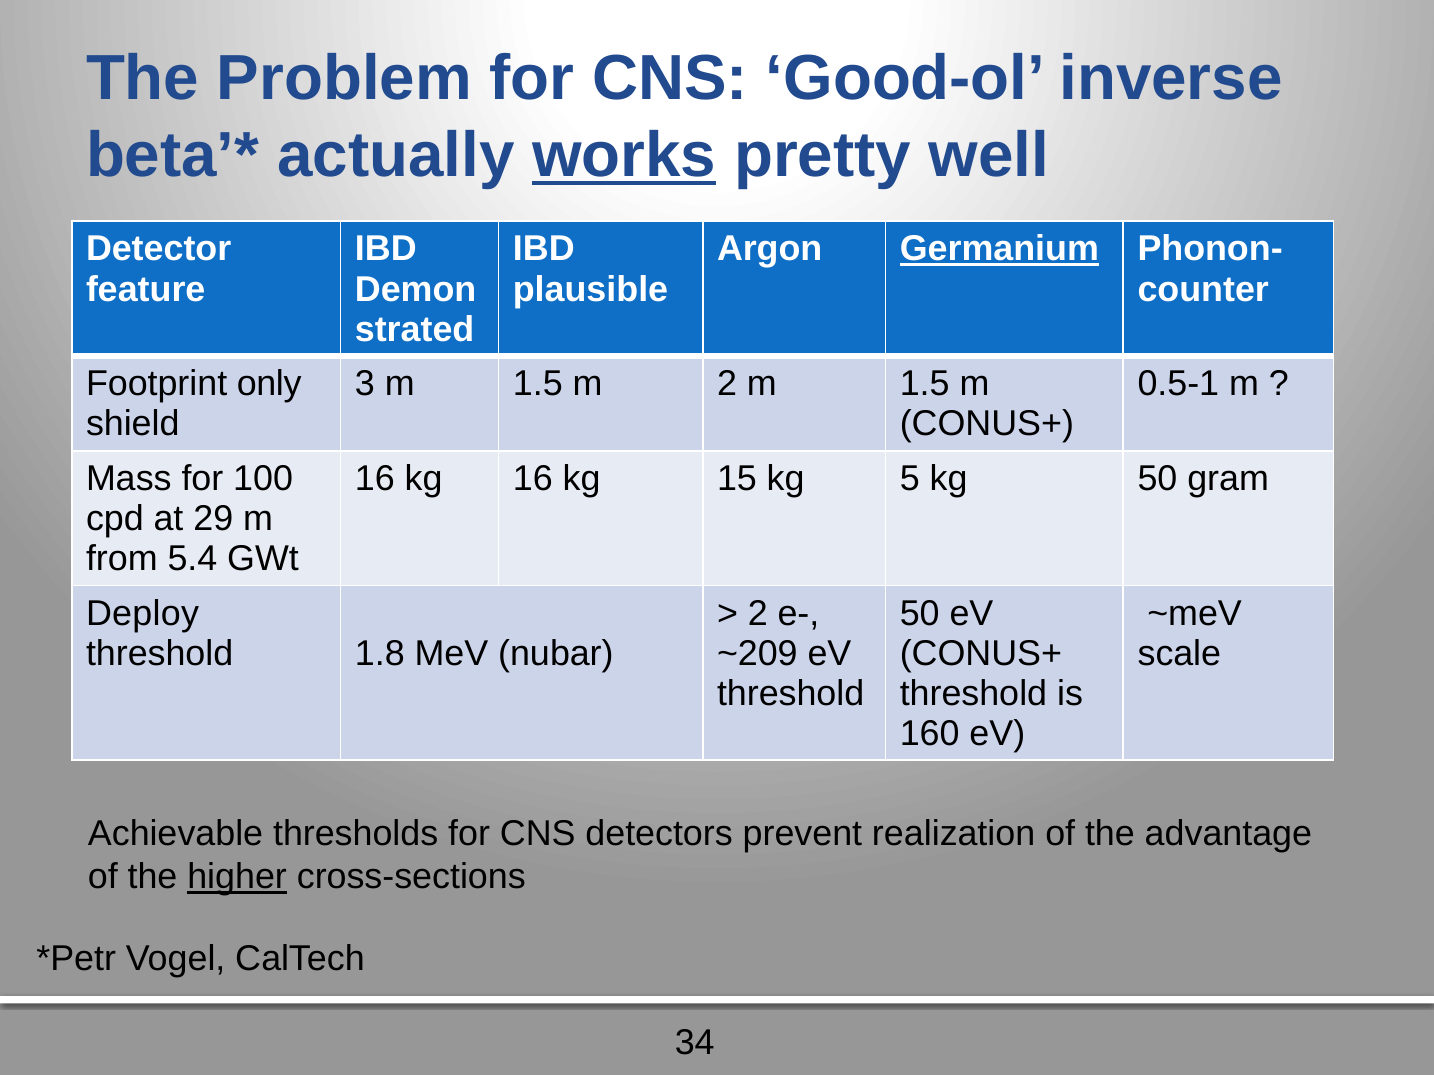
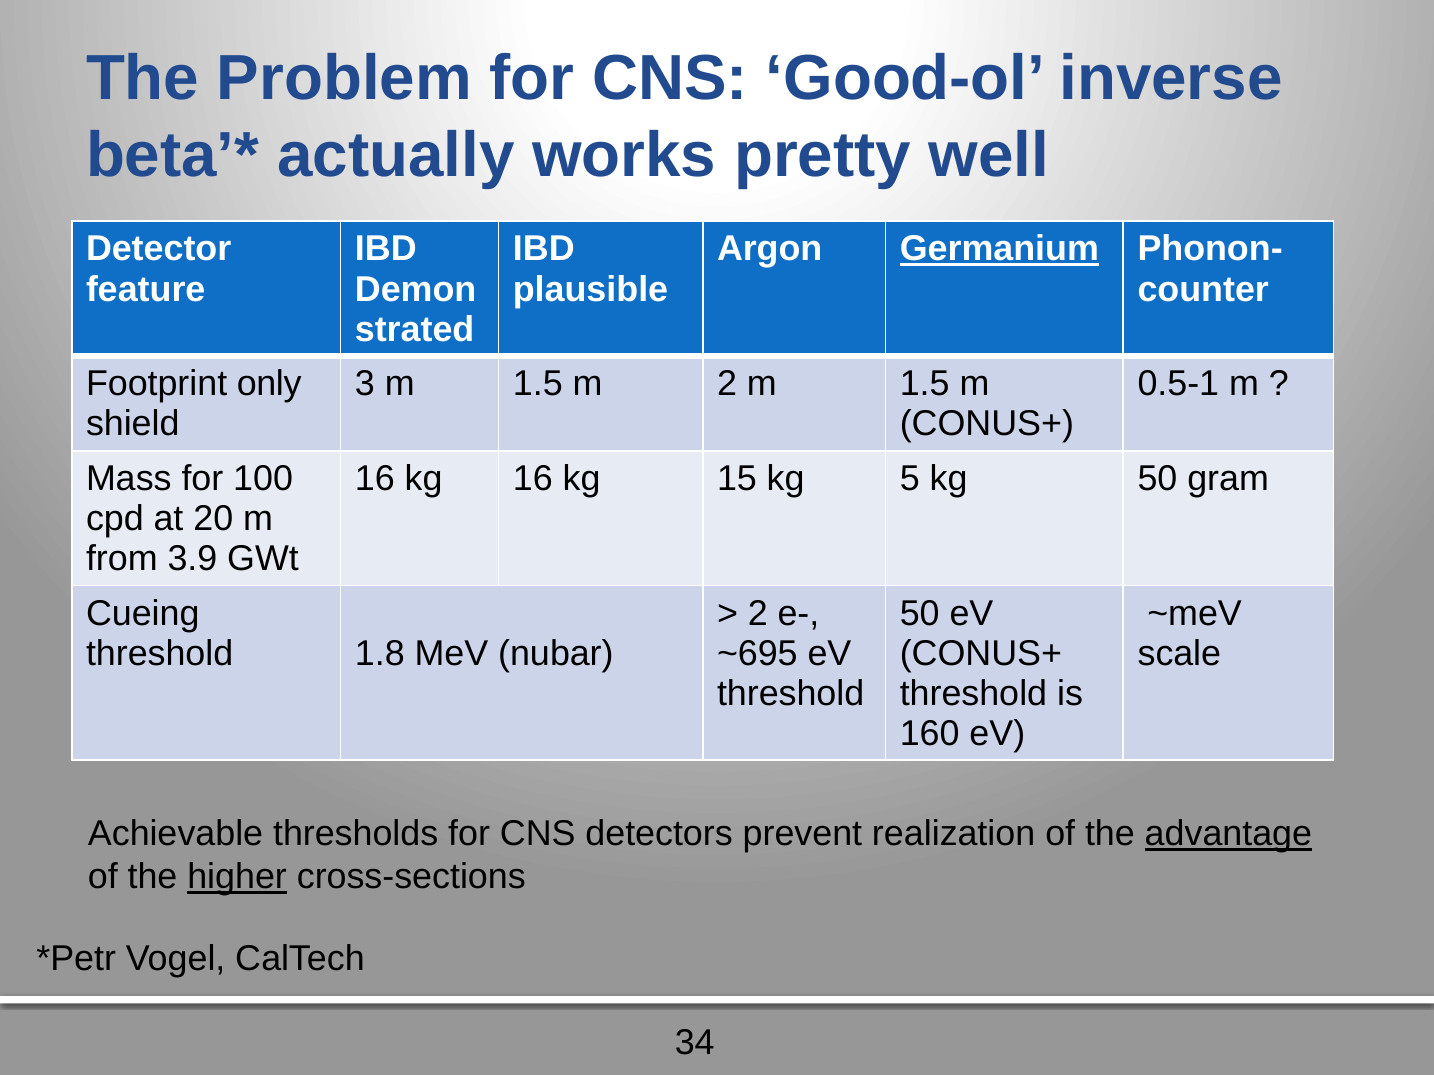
works underline: present -> none
29: 29 -> 20
5.4: 5.4 -> 3.9
Deploy: Deploy -> Cueing
~209: ~209 -> ~695
advantage underline: none -> present
